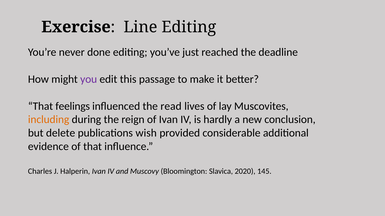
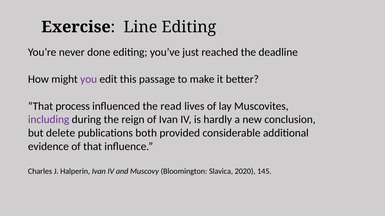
feelings: feelings -> process
including colour: orange -> purple
wish: wish -> both
